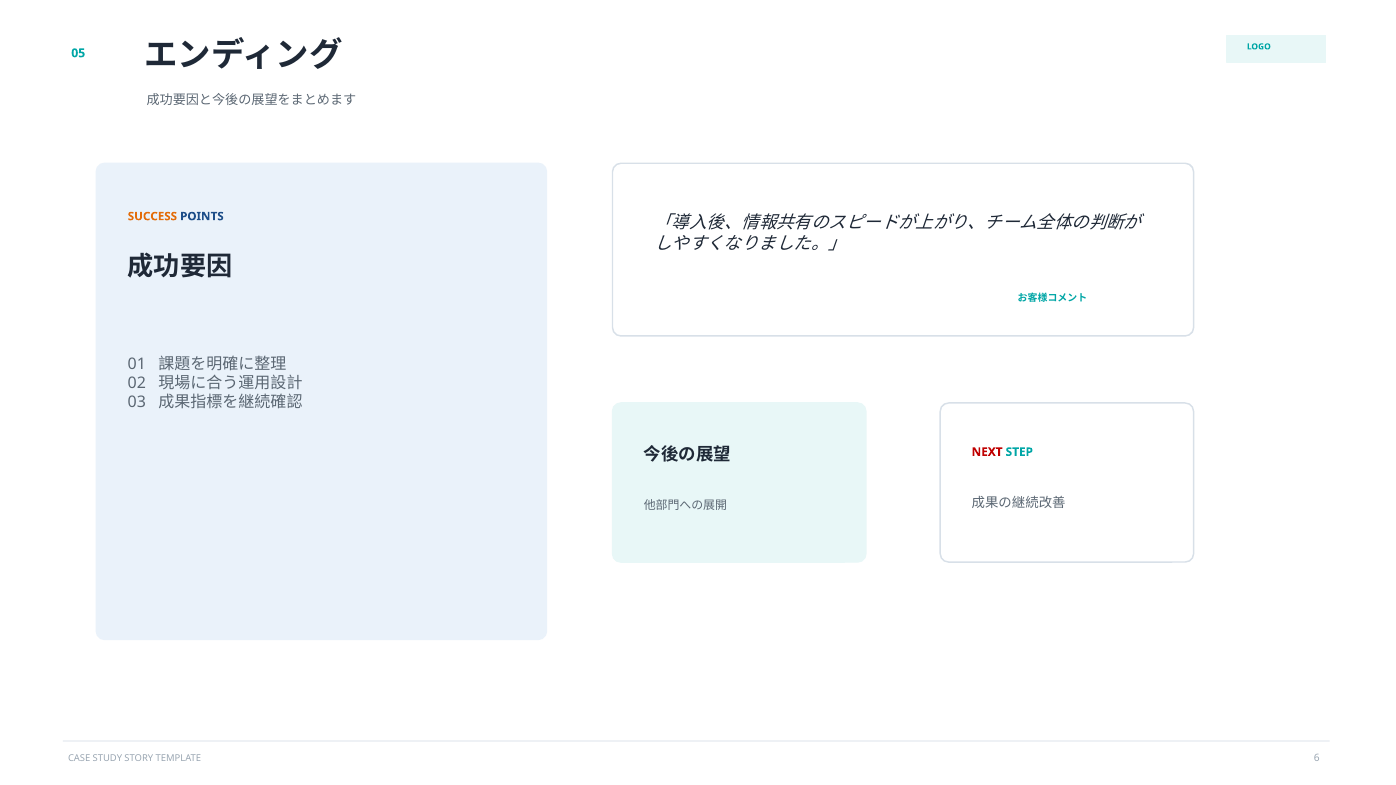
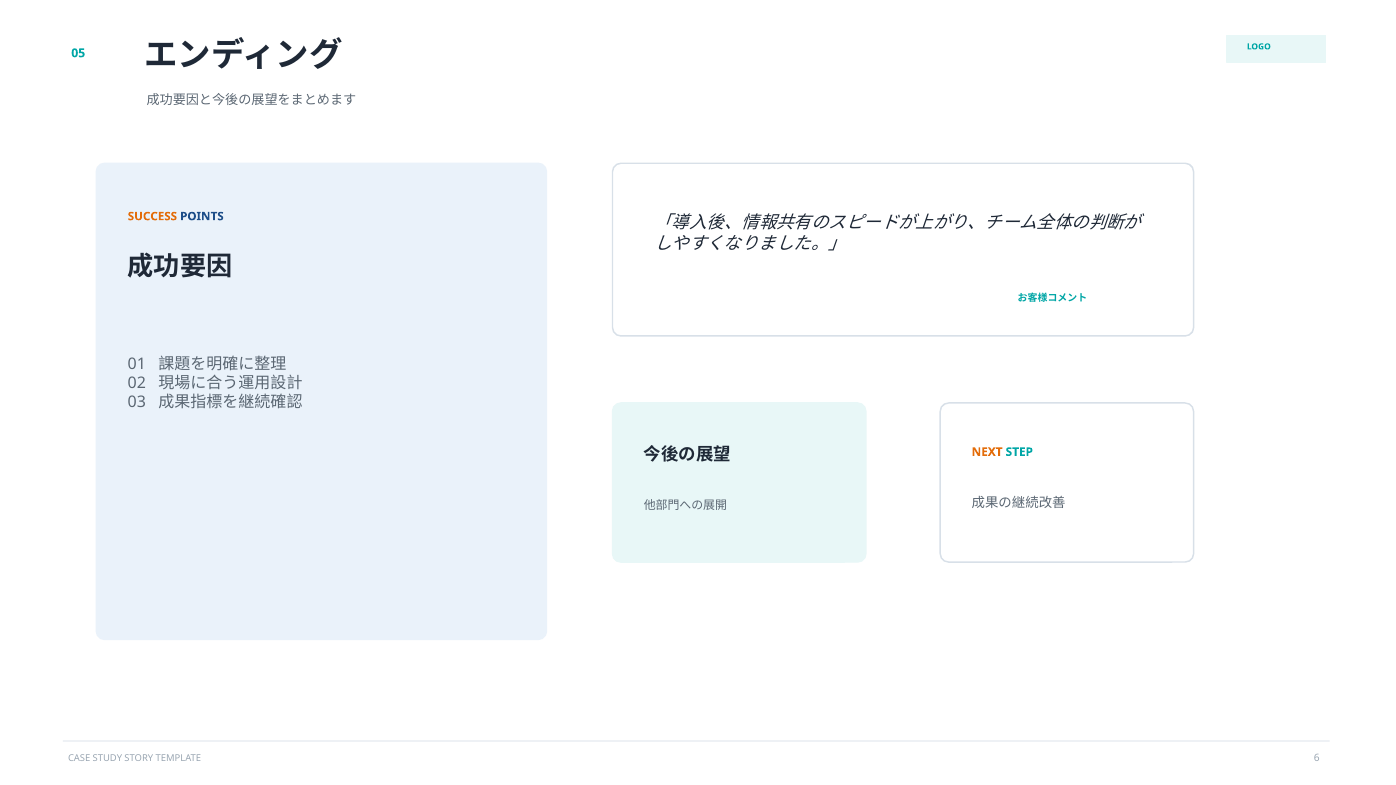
NEXT colour: red -> orange
